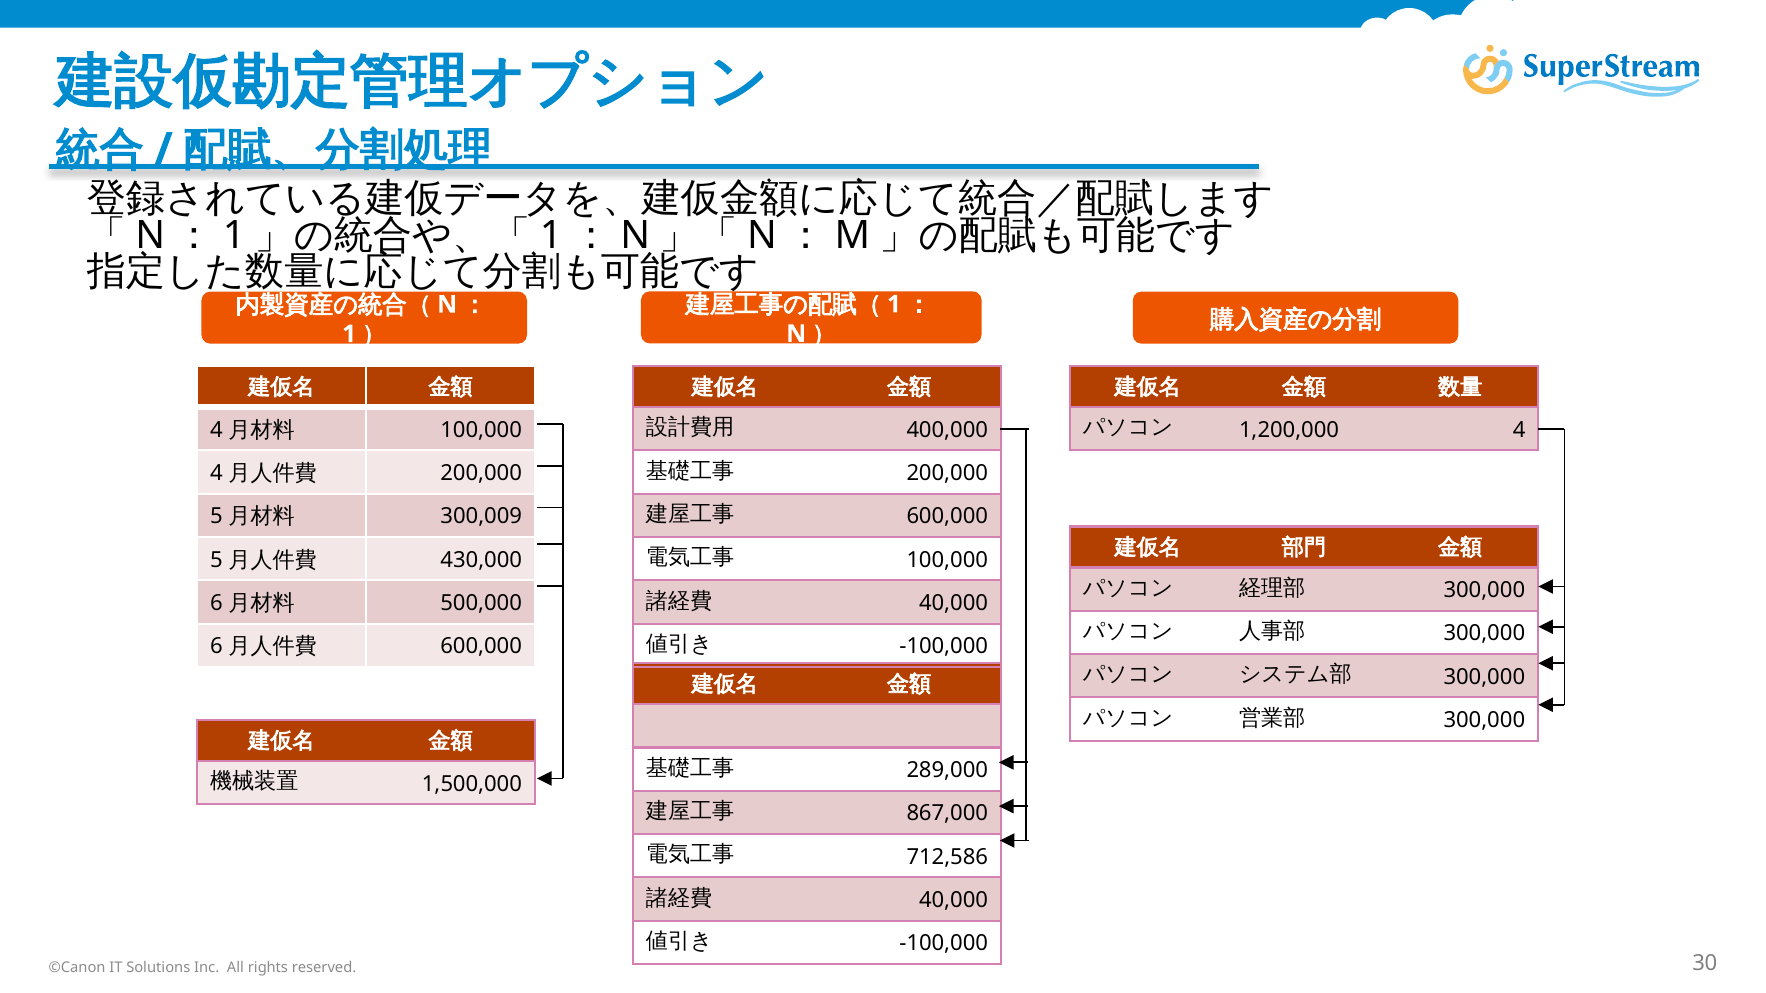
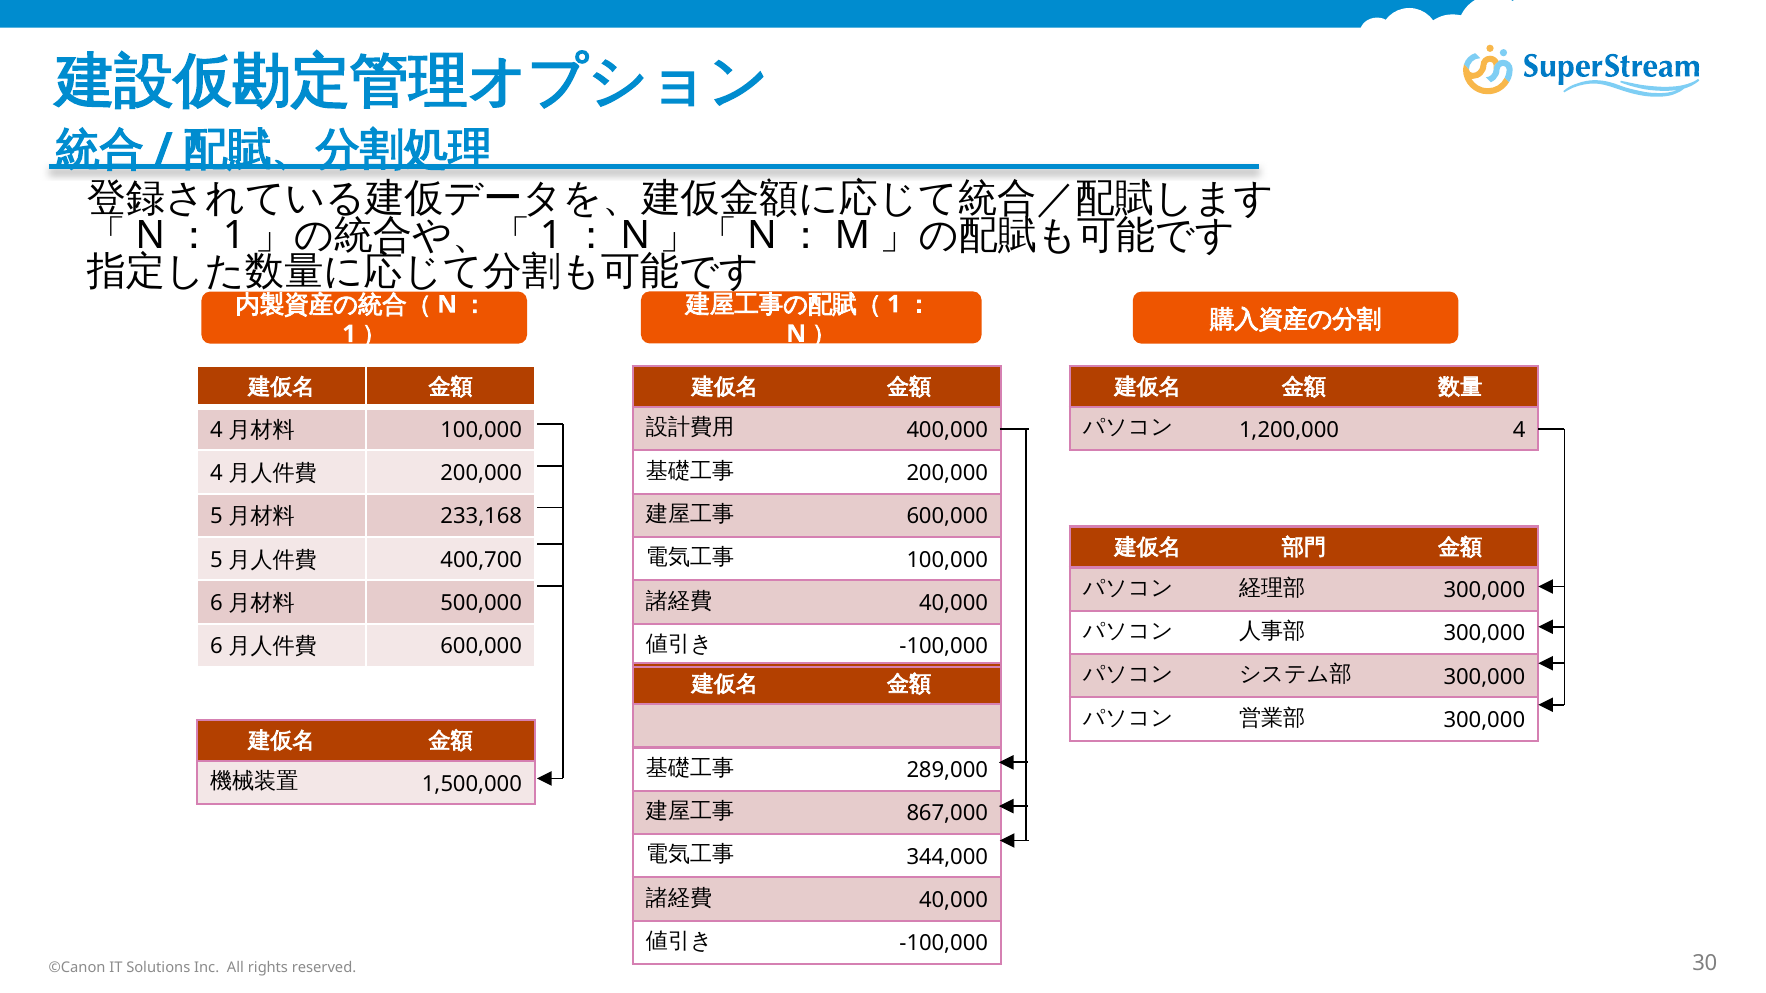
300,009: 300,009 -> 233,168
430,000: 430,000 -> 400,700
712,586: 712,586 -> 344,000
